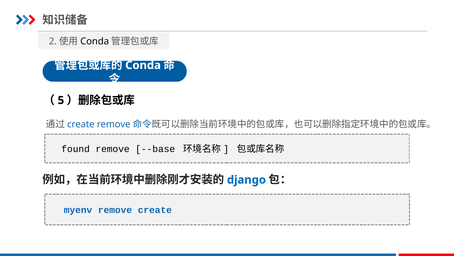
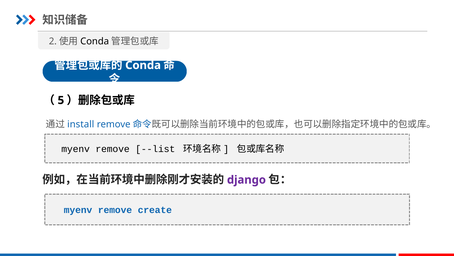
create at (81, 124): create -> install
found at (76, 149): found -> myenv
--base: --base -> --list
django colour: blue -> purple
